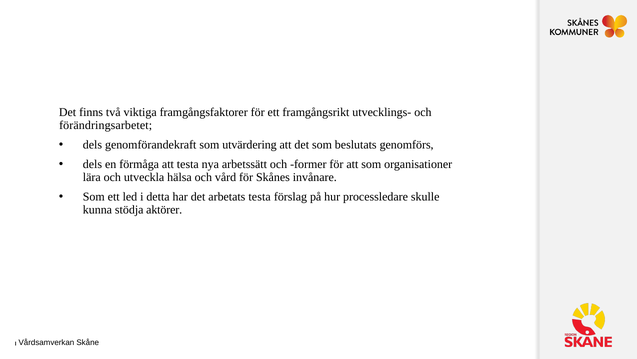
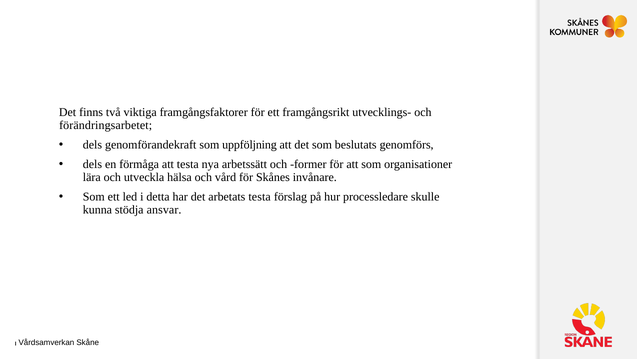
utvärdering: utvärdering -> uppföljning
aktörer: aktörer -> ansvar
